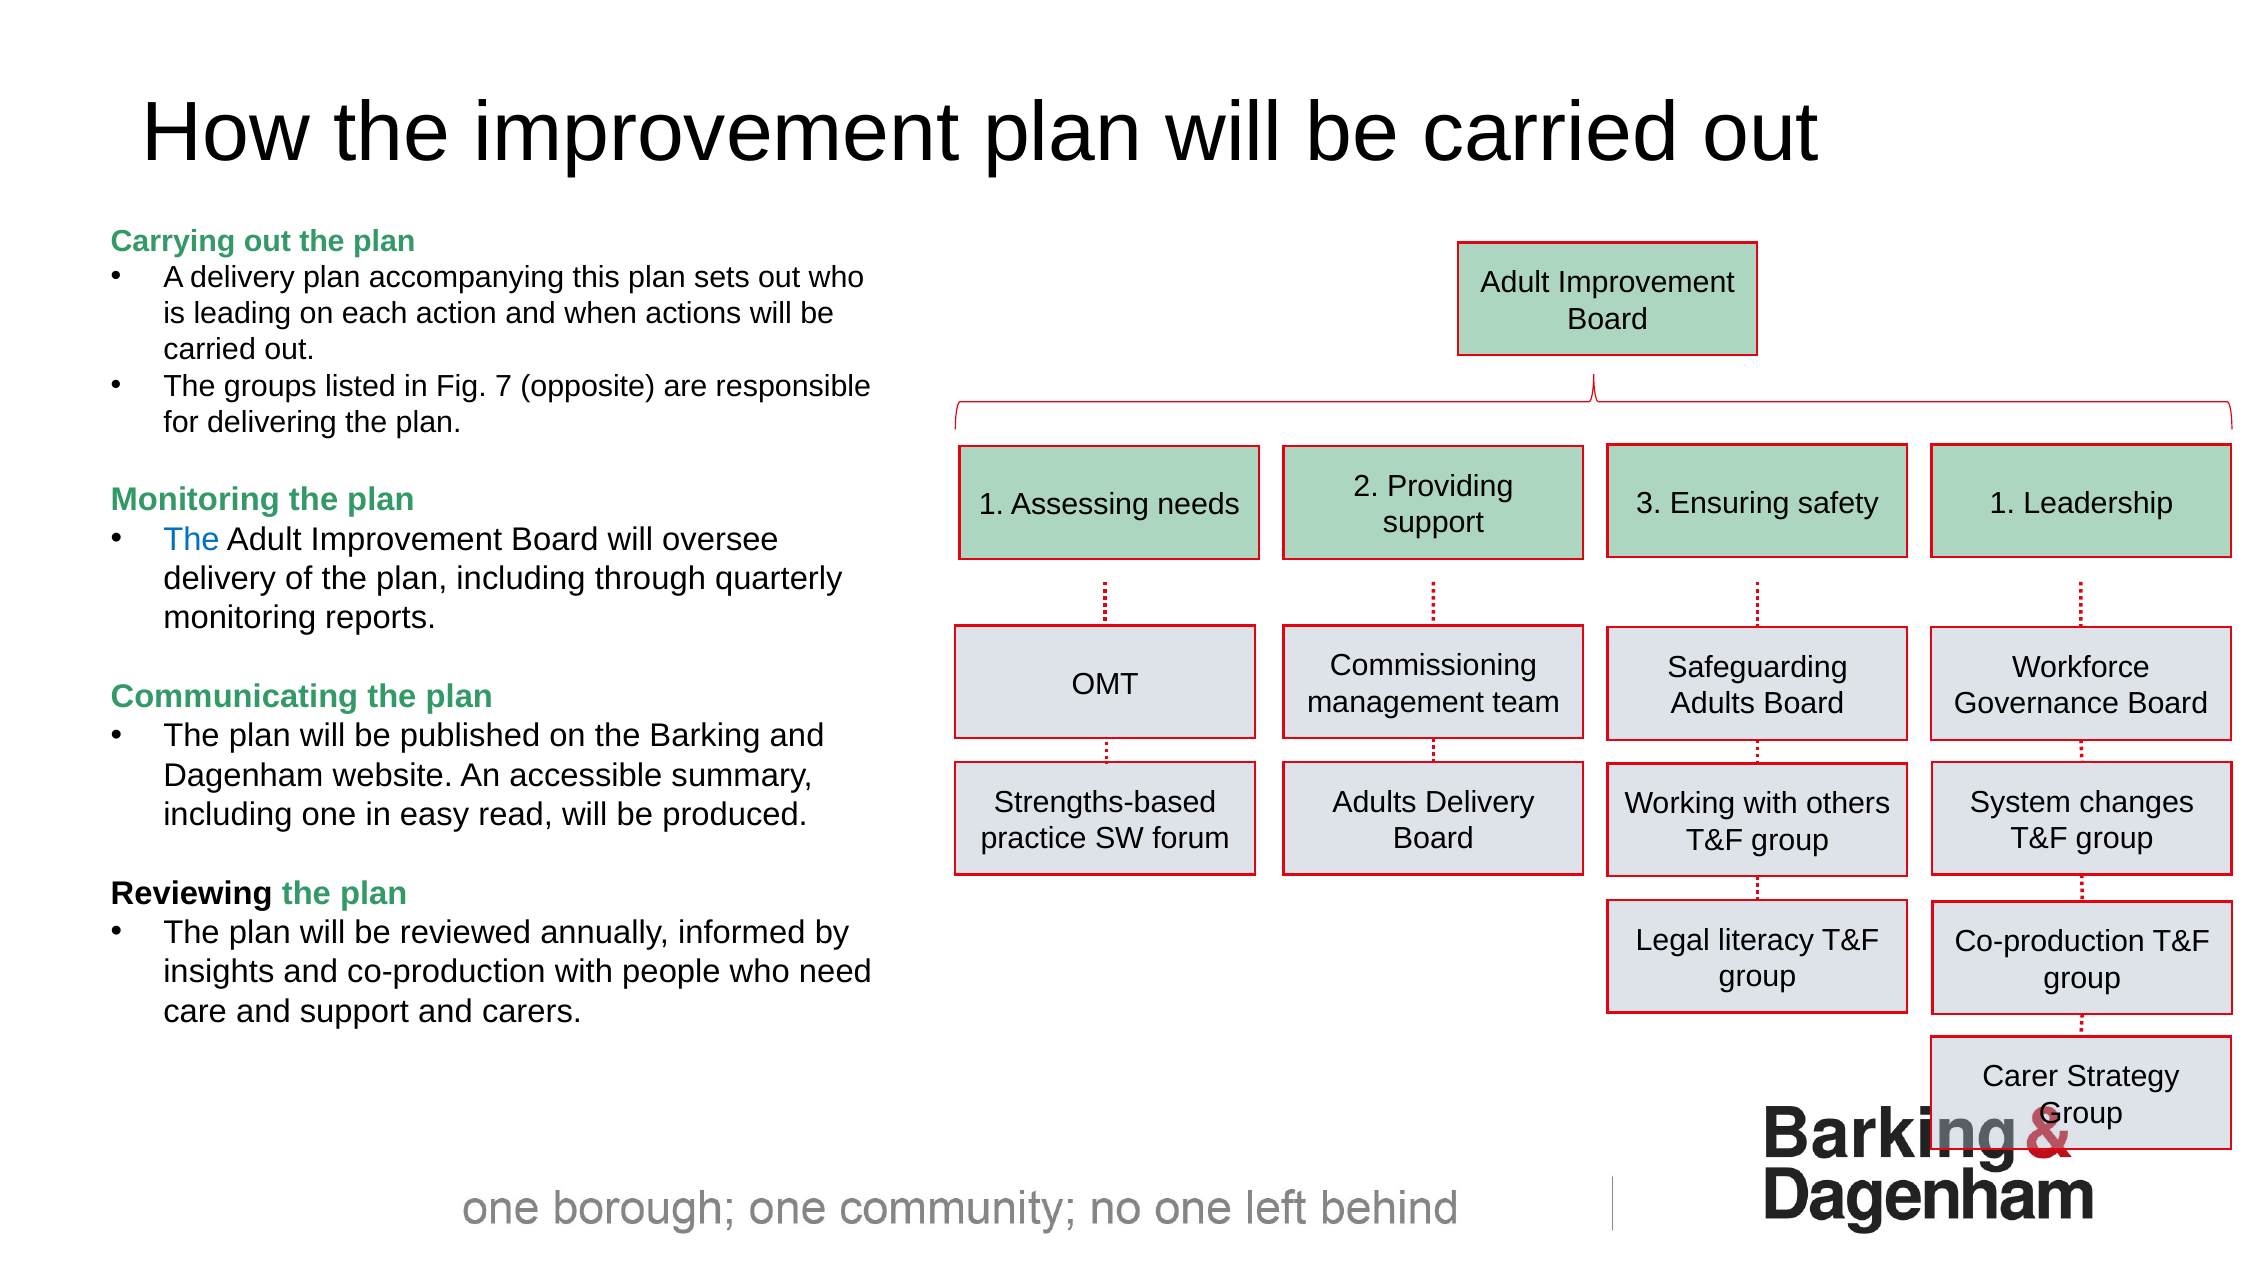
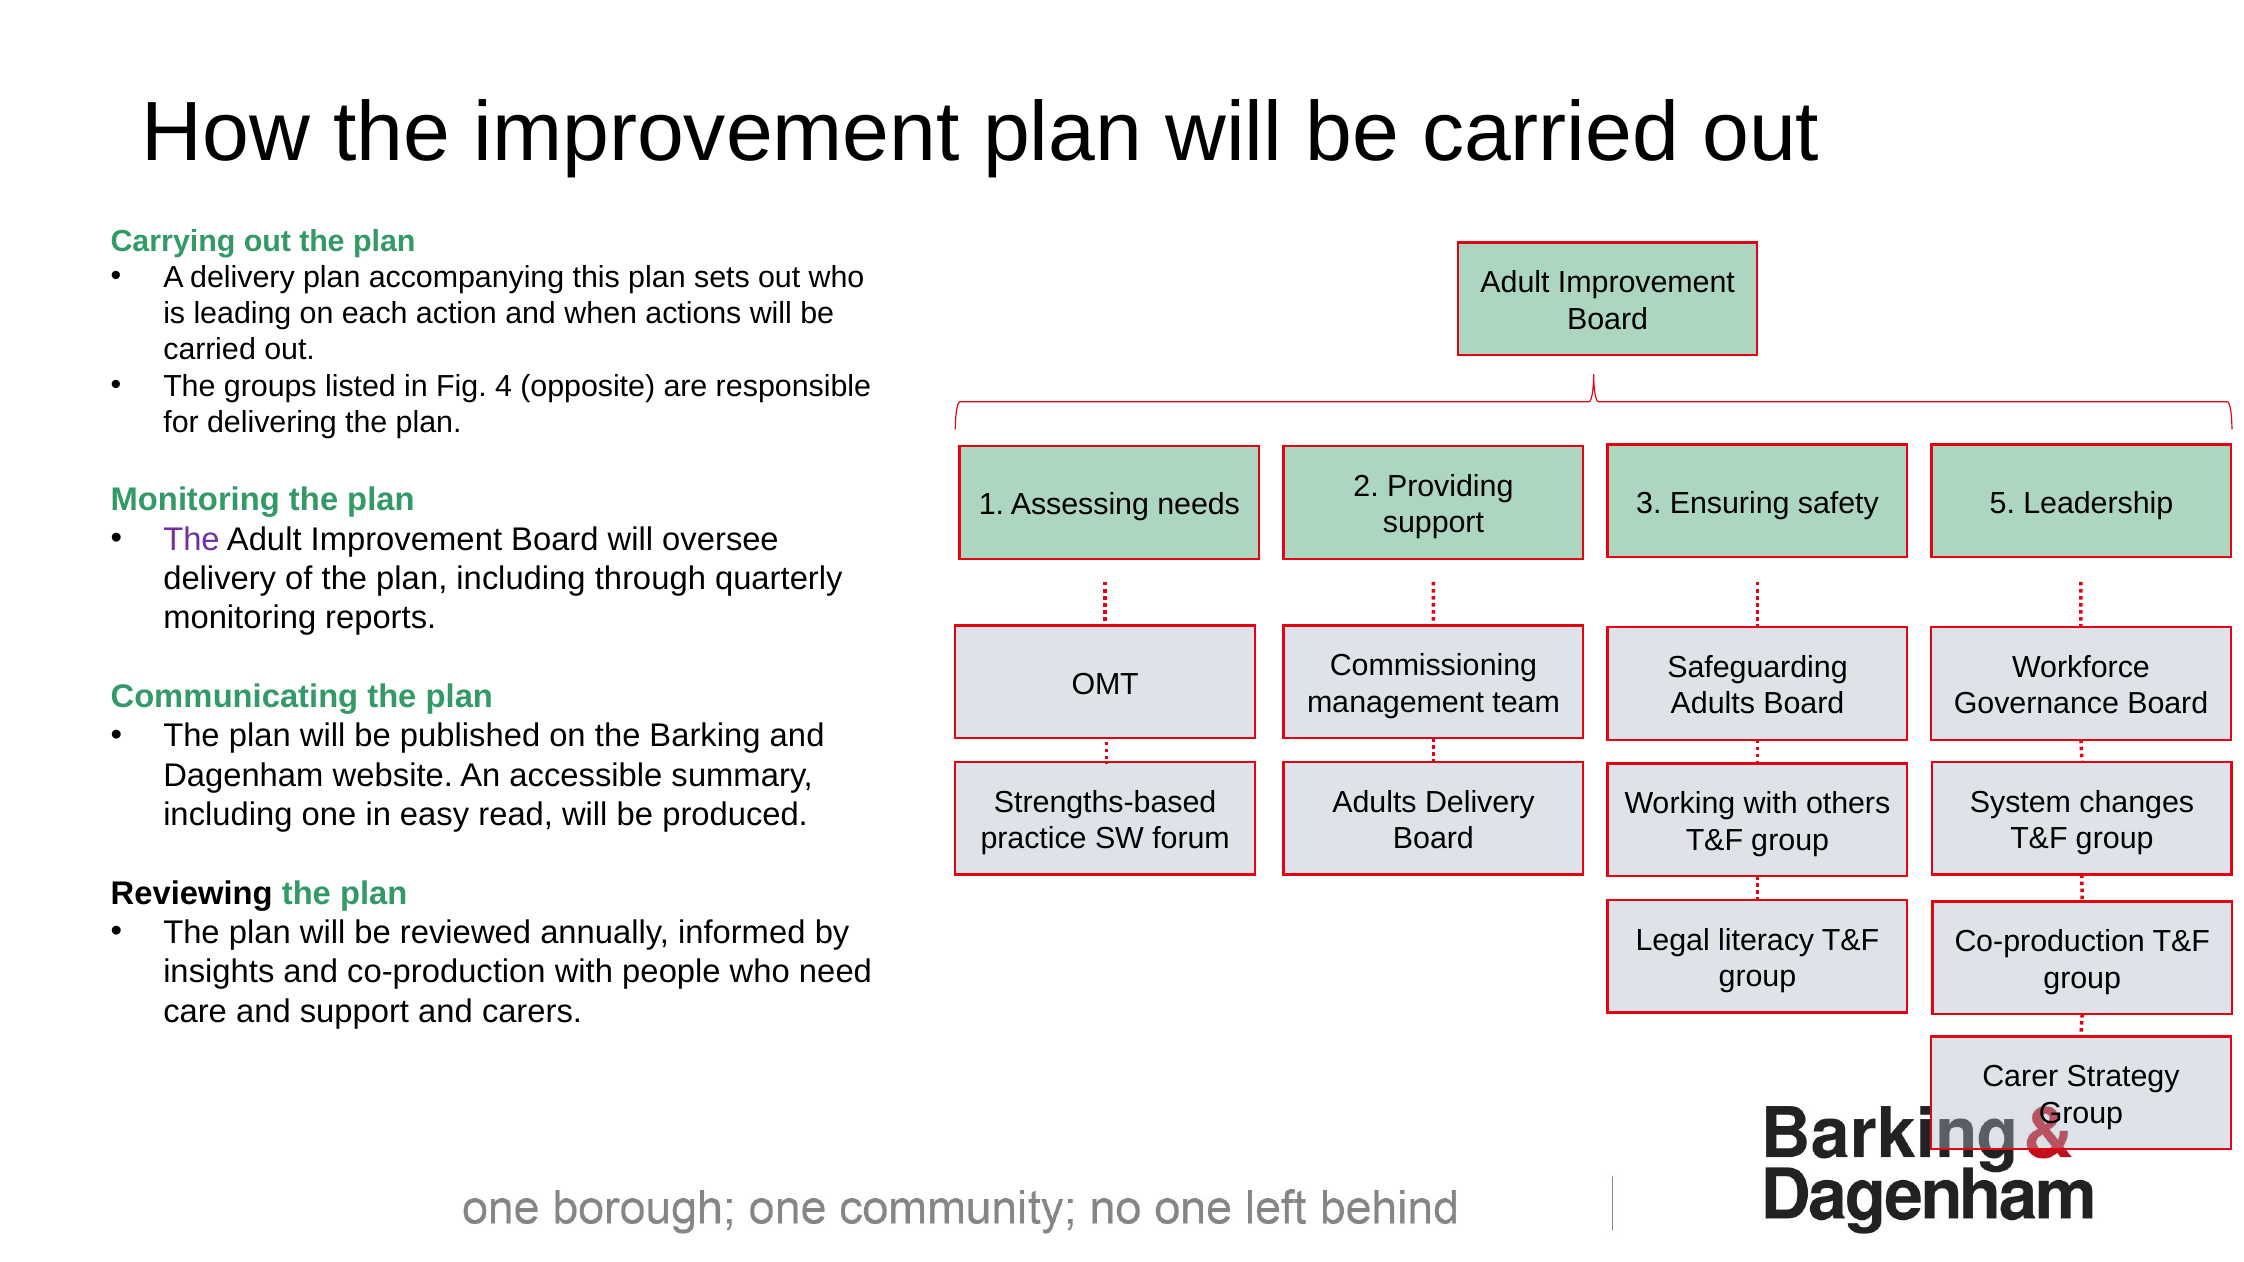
7: 7 -> 4
safety 1: 1 -> 5
The at (191, 539) colour: blue -> purple
